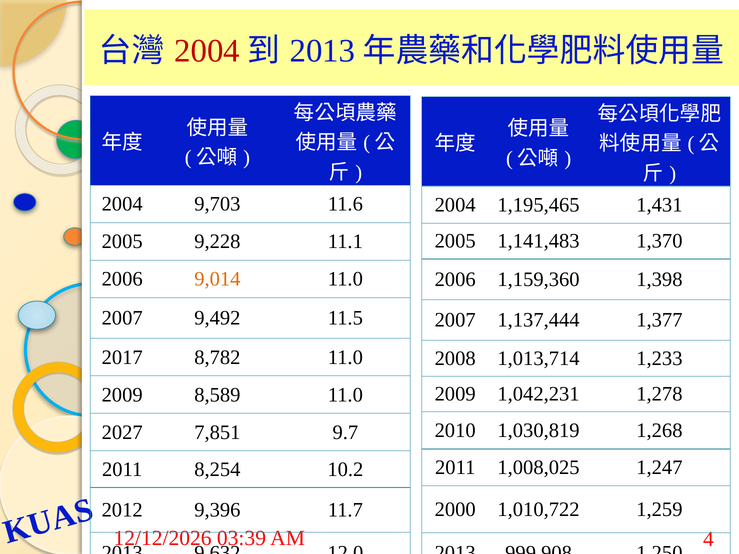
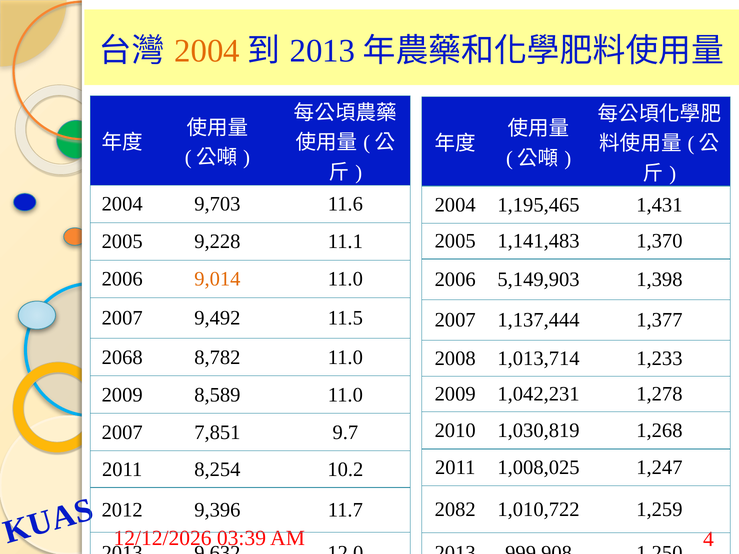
2004 at (207, 51) colour: red -> orange
1,159,360: 1,159,360 -> 5,149,903
2017: 2017 -> 2068
2027 at (122, 432): 2027 -> 2007
2000: 2000 -> 2082
